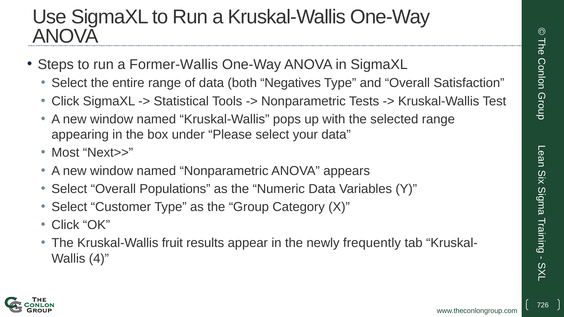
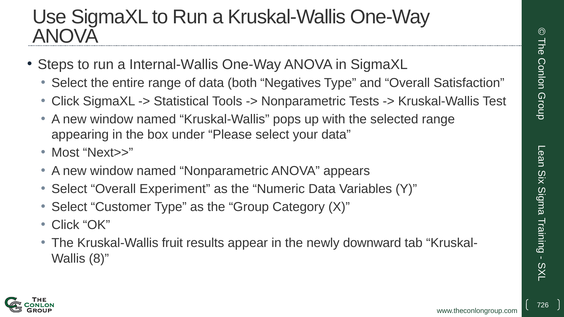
Former-Wallis: Former-Wallis -> Internal-Wallis
Populations: Populations -> Experiment
frequently: frequently -> downward
4: 4 -> 8
